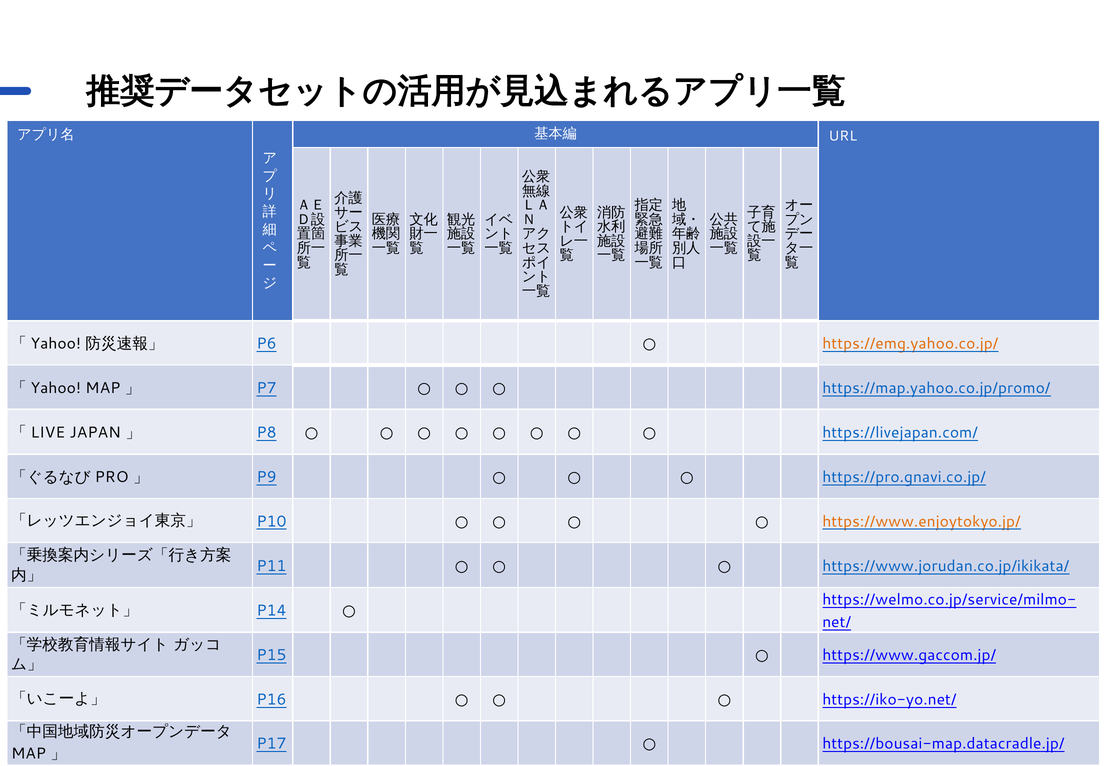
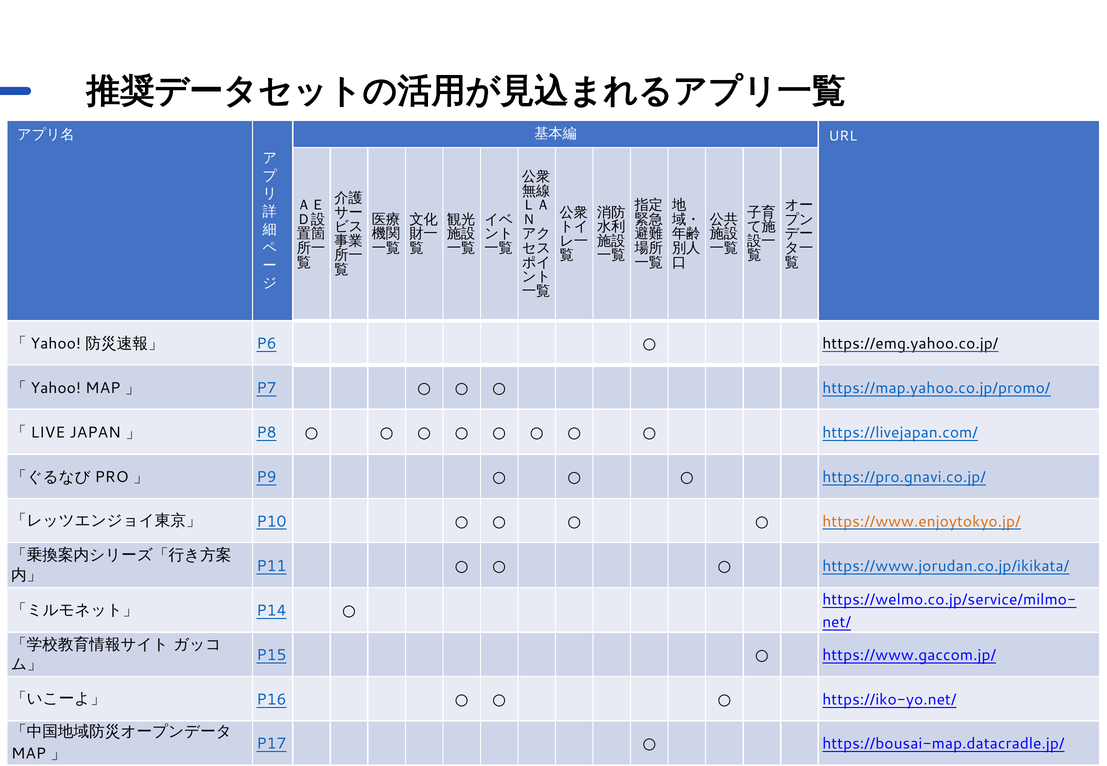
https://emg.yahoo.co.jp/ colour: orange -> black
